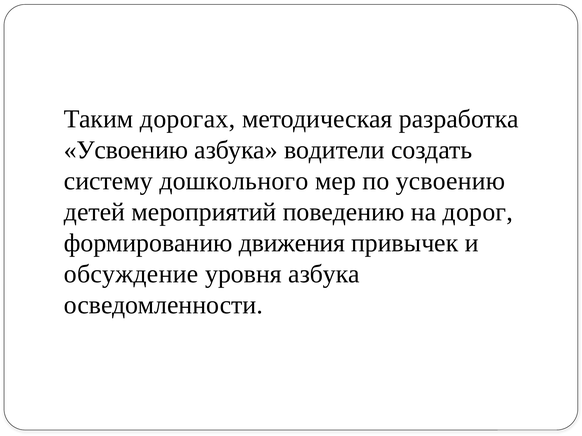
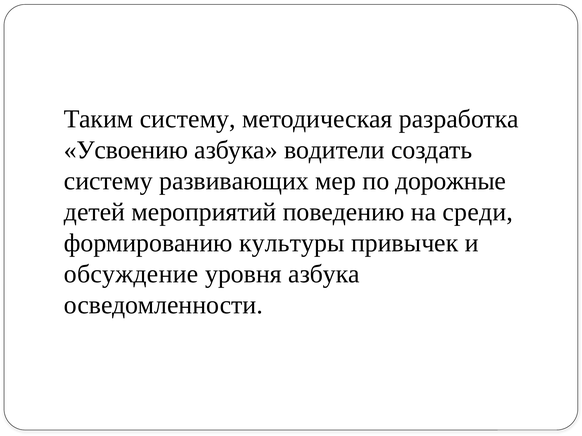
Таким дорогах: дорогах -> систему
дошкольного: дошкольного -> развивающих
по усвоению: усвоению -> дорожные
дорог: дорог -> среди
движения: движения -> культуры
